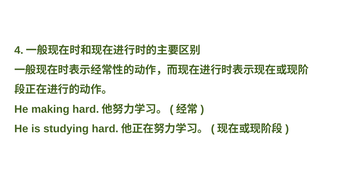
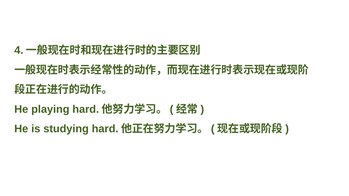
making: making -> playing
